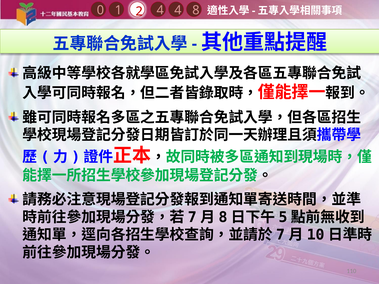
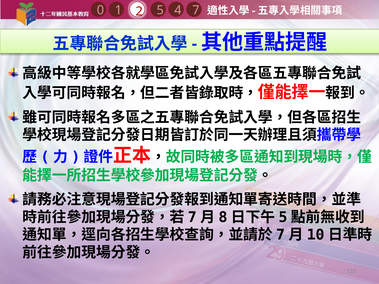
8: 8 -> 7
2 4: 4 -> 5
